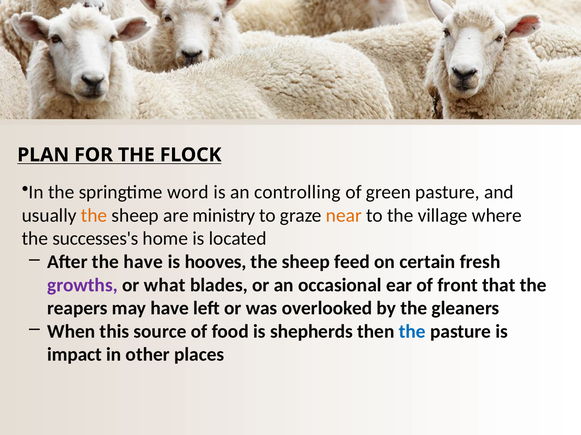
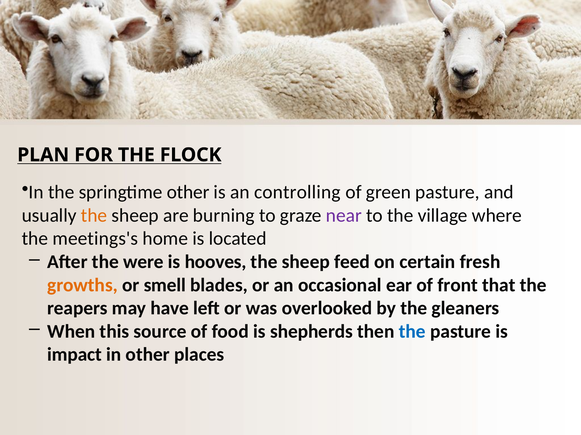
springtime word: word -> other
ministry: ministry -> burning
near colour: orange -> purple
successes's: successes's -> meetings's
the have: have -> were
growths colour: purple -> orange
what: what -> smell
